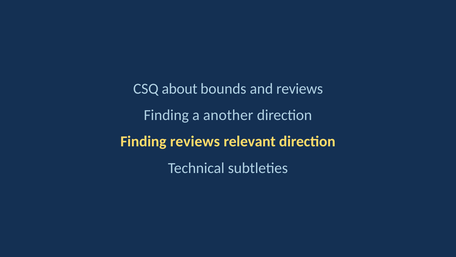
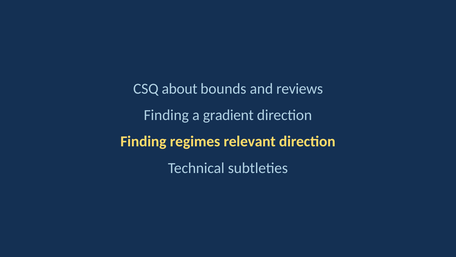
another: another -> gradient
Finding reviews: reviews -> regimes
